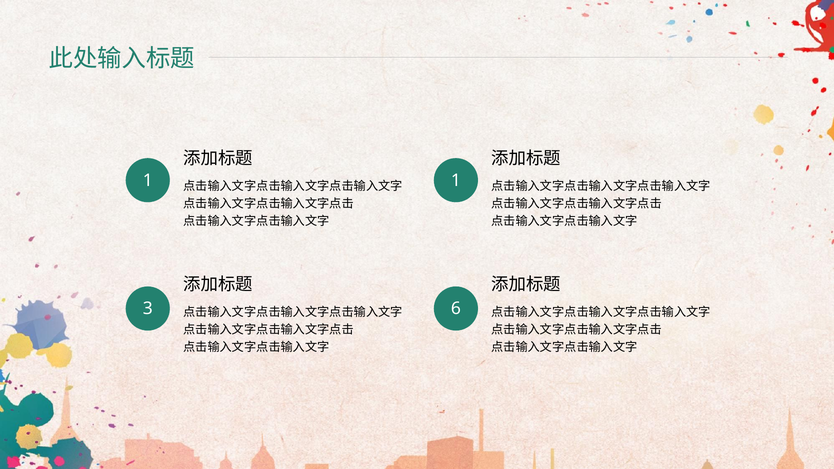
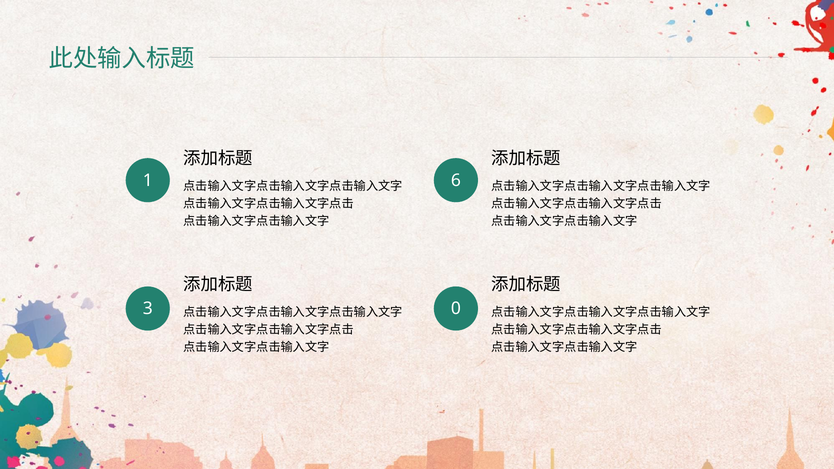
1 1: 1 -> 6
6: 6 -> 0
